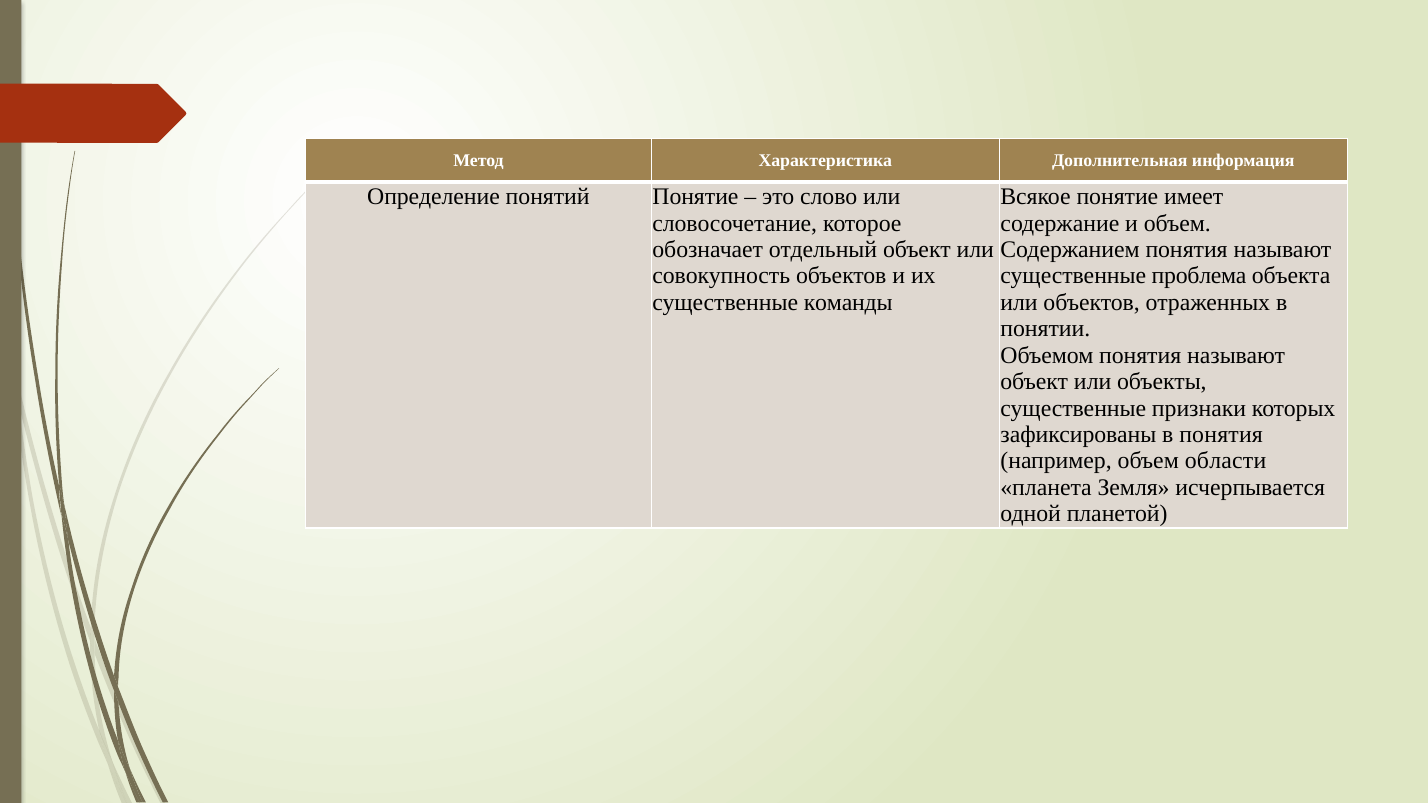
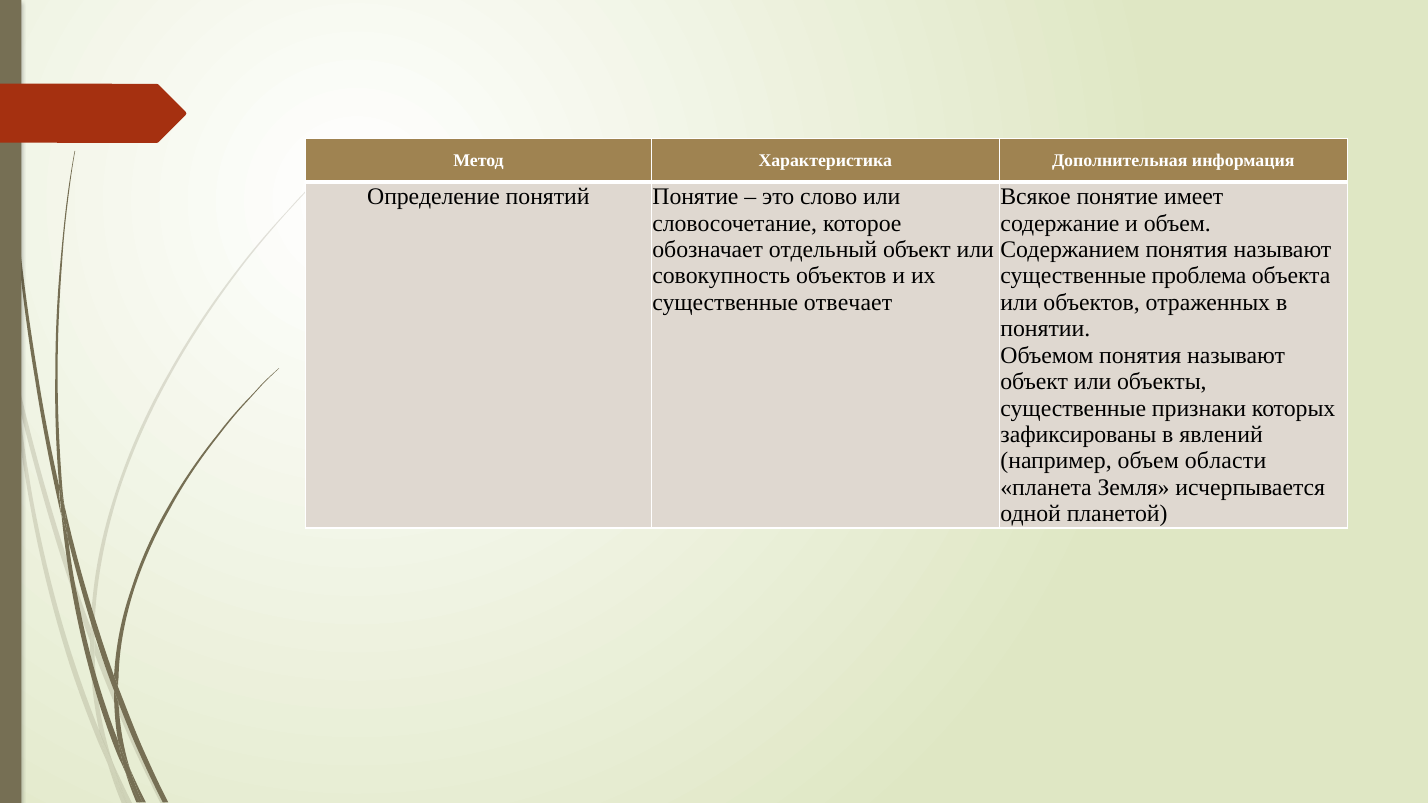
команды: команды -> отвечает
в понятия: понятия -> явлений
